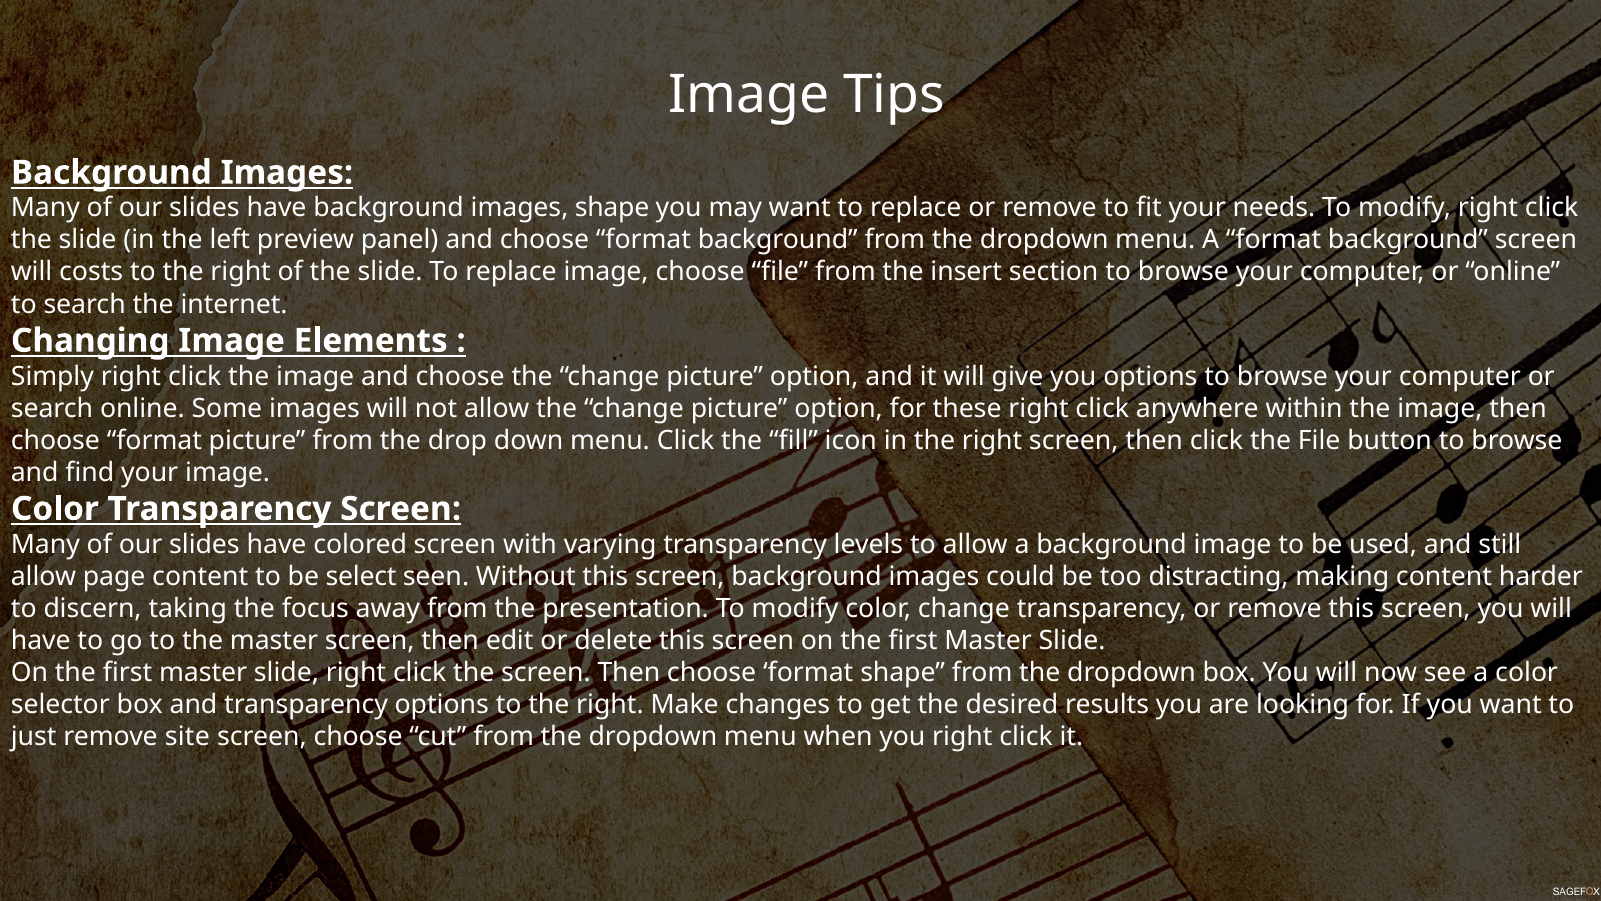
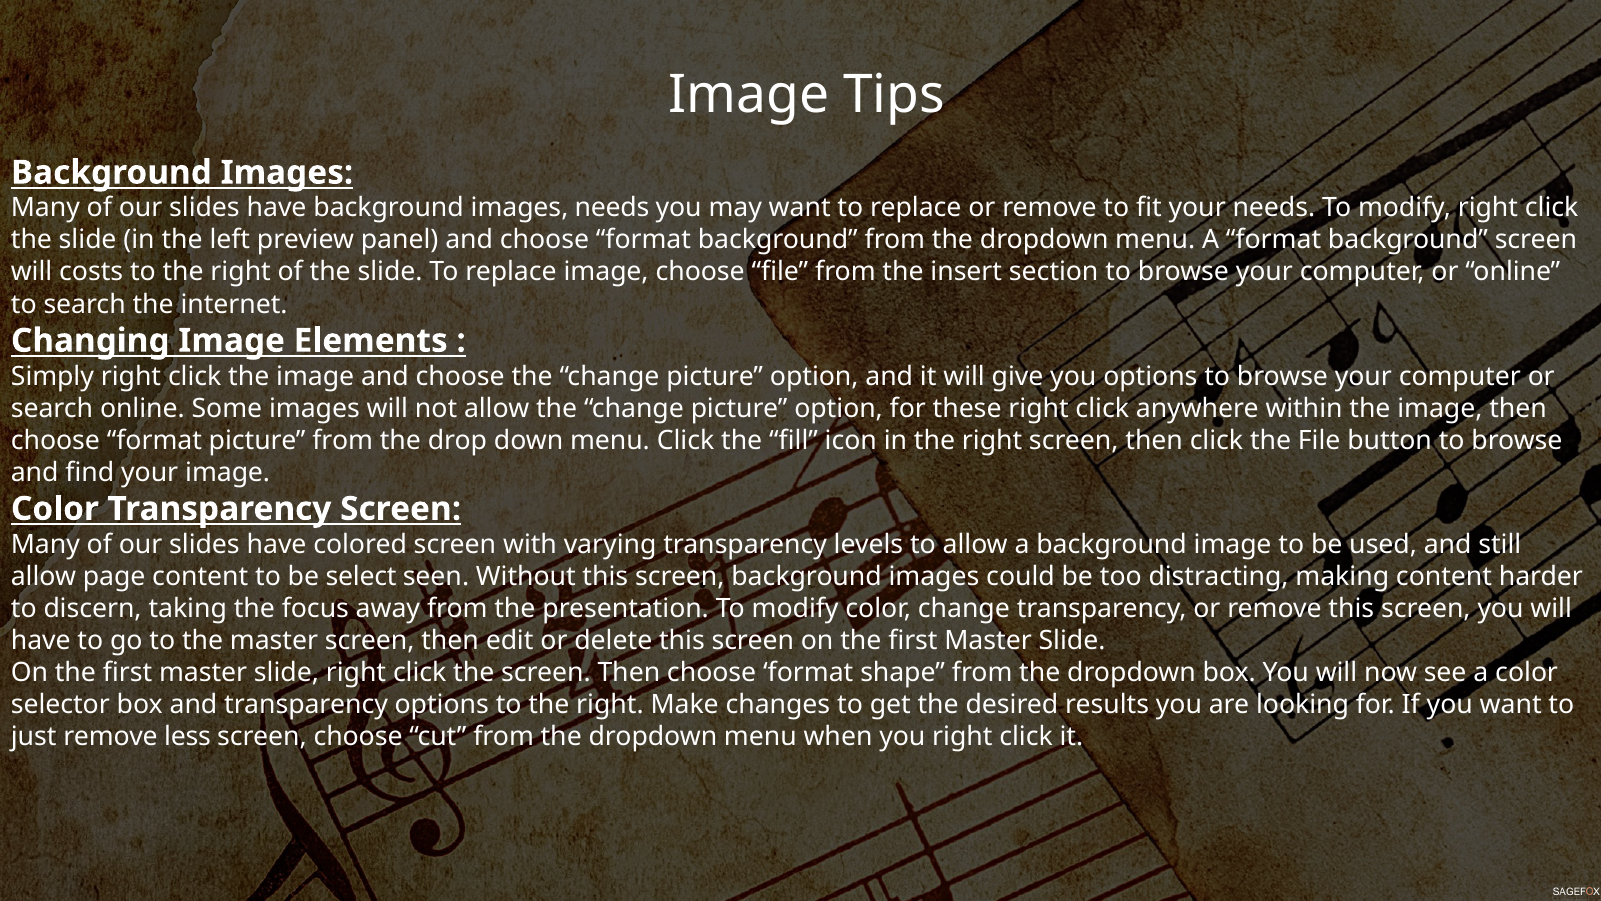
images shape: shape -> needs
site: site -> less
